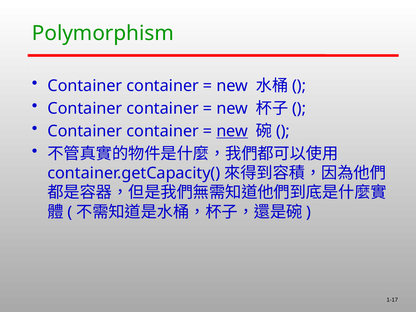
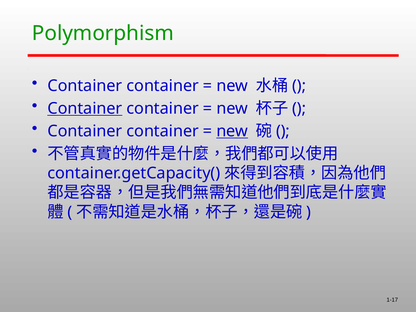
Container at (85, 108) underline: none -> present
